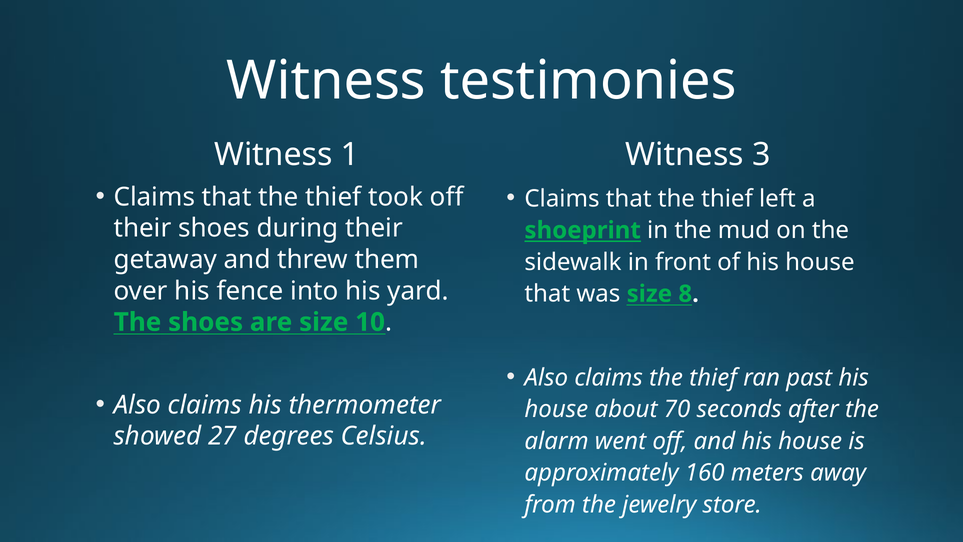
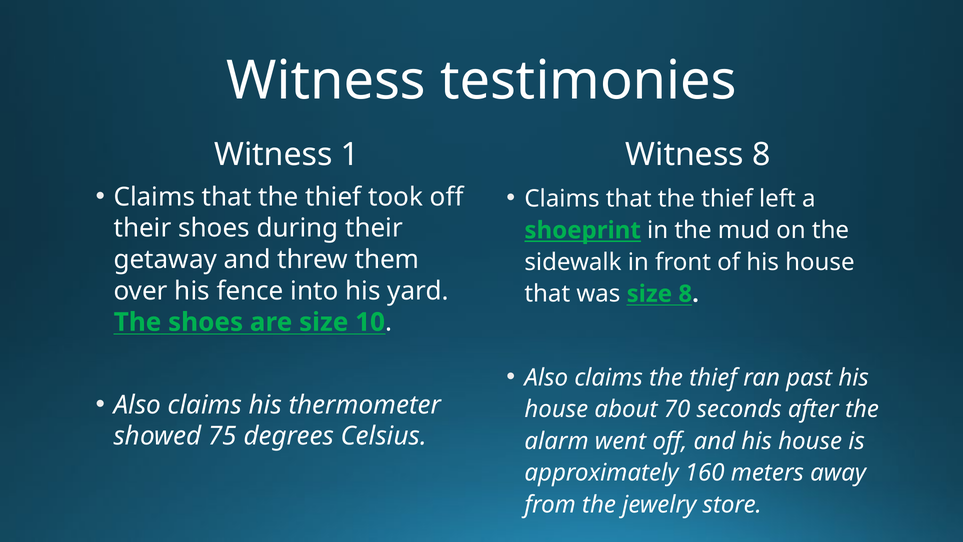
Witness 3: 3 -> 8
27: 27 -> 75
